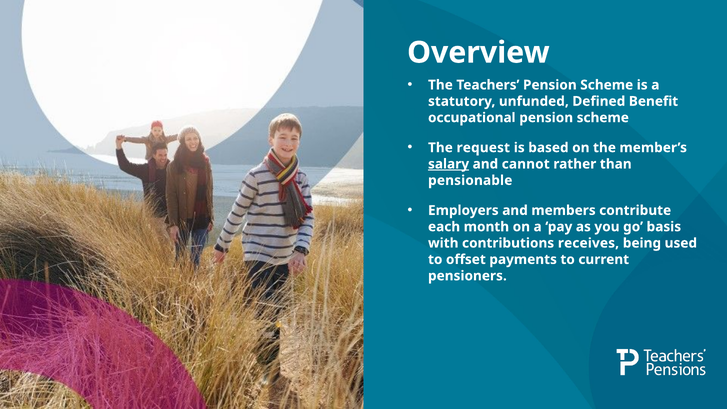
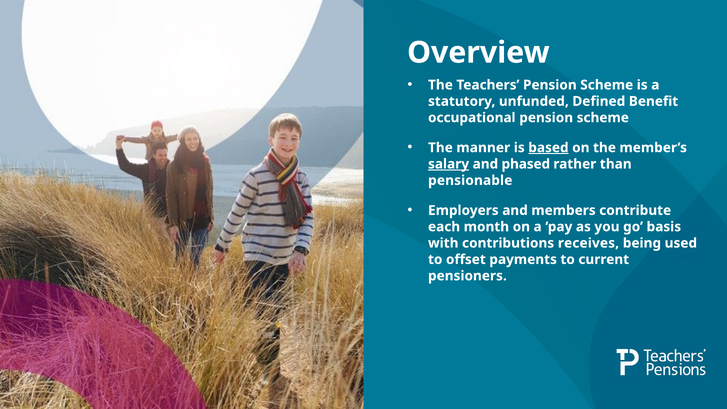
request: request -> manner
based underline: none -> present
cannot: cannot -> phased
